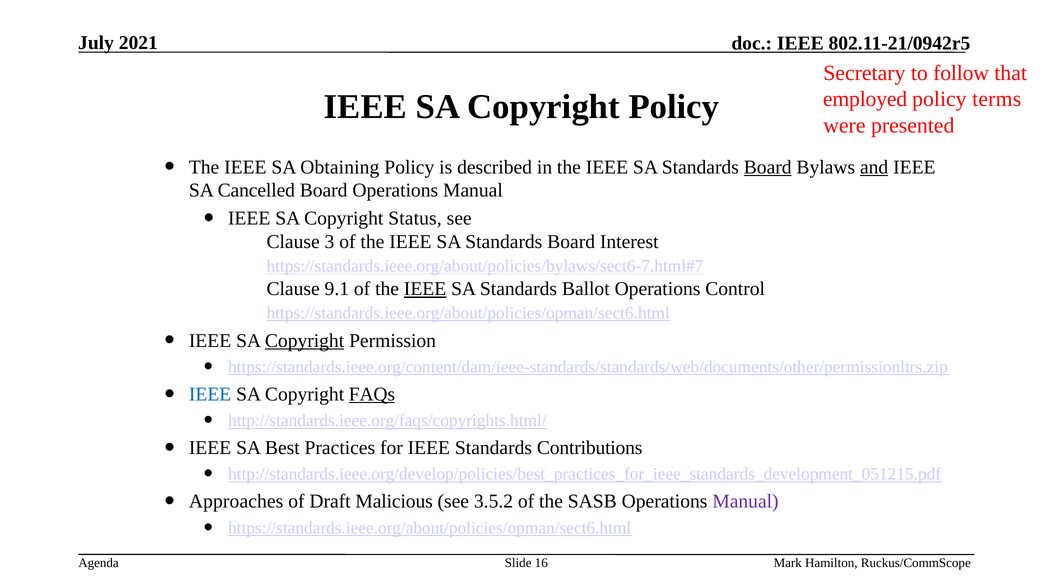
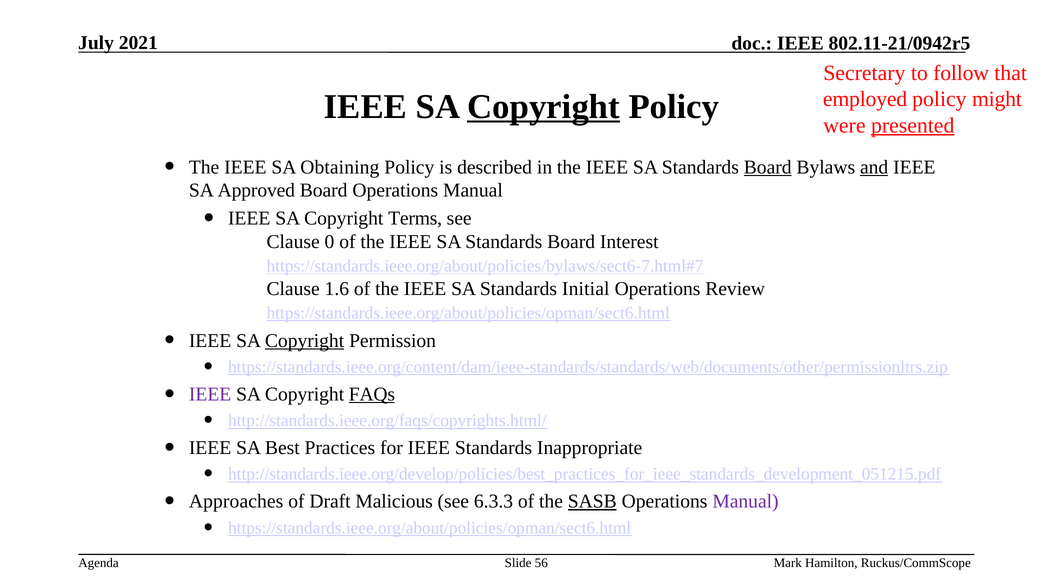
terms: terms -> might
Copyright at (544, 107) underline: none -> present
presented underline: none -> present
Cancelled: Cancelled -> Approved
Status: Status -> Terms
3: 3 -> 0
9.1: 9.1 -> 1.6
IEEE at (425, 289) underline: present -> none
Ballot: Ballot -> Initial
Control: Control -> Review
IEEE at (210, 394) colour: blue -> purple
Contributions: Contributions -> Inappropriate
3.5.2: 3.5.2 -> 6.3.3
SASB underline: none -> present
16: 16 -> 56
